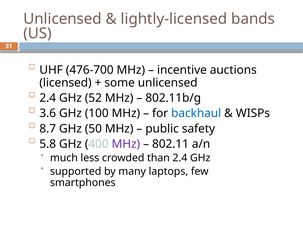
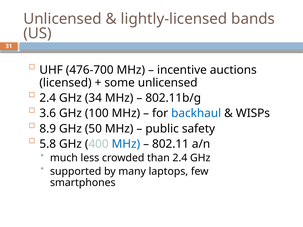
52: 52 -> 34
8.7: 8.7 -> 8.9
MHz at (126, 144) colour: purple -> blue
